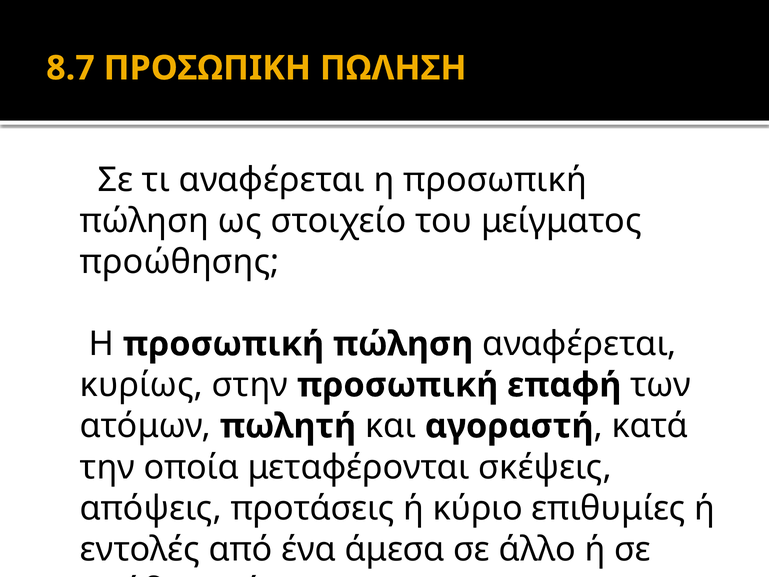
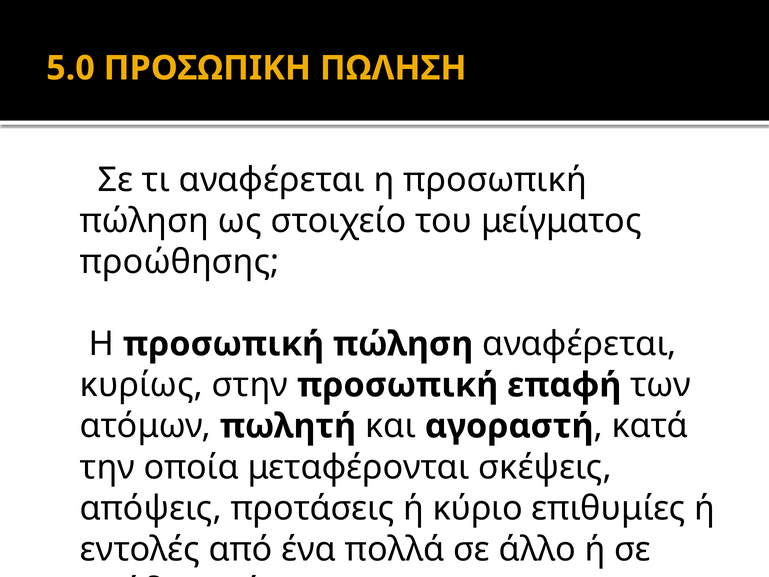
8.7: 8.7 -> 5.0
άμεσα: άμεσα -> πολλά
